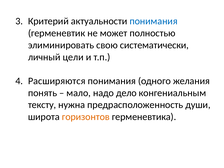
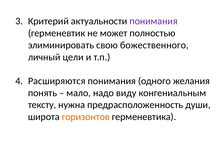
понимания at (154, 21) colour: blue -> purple
систематически: систематически -> божественного
дело: дело -> виду
